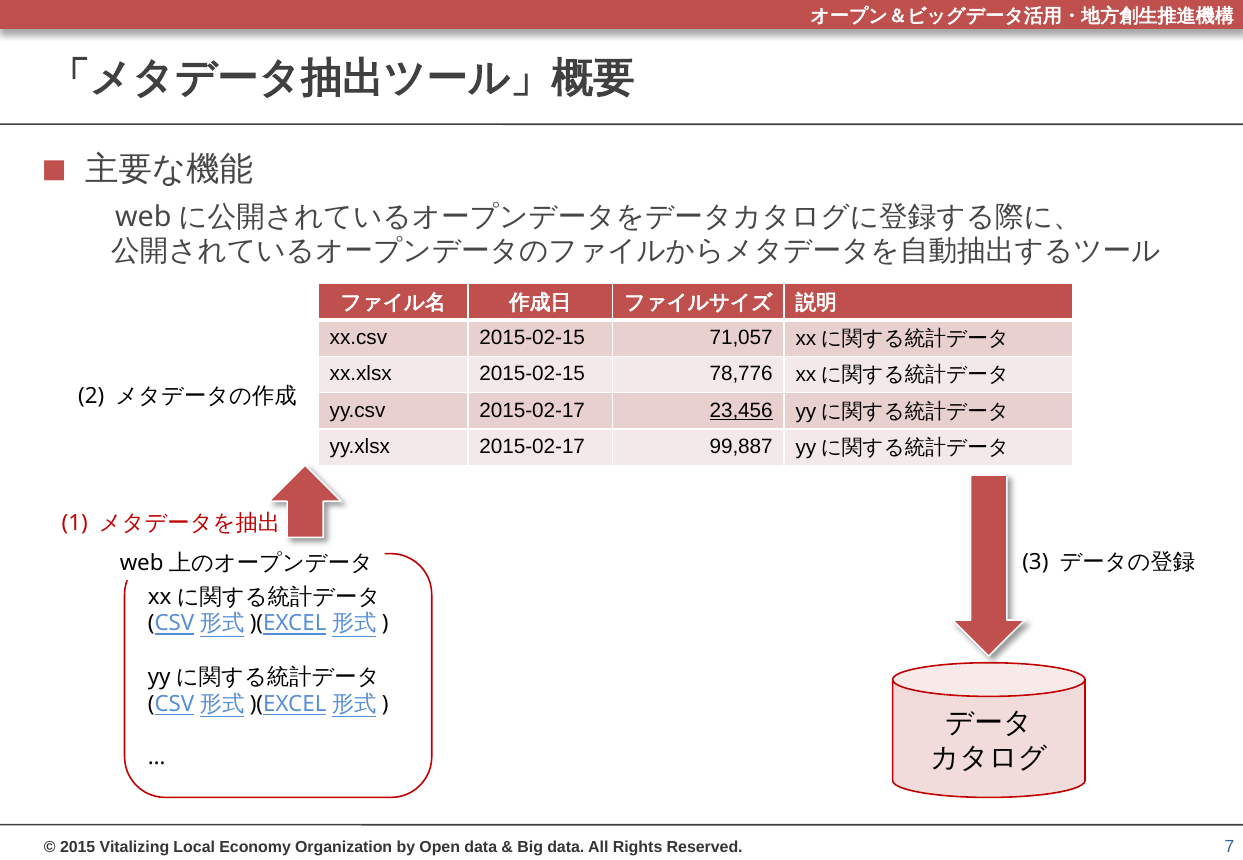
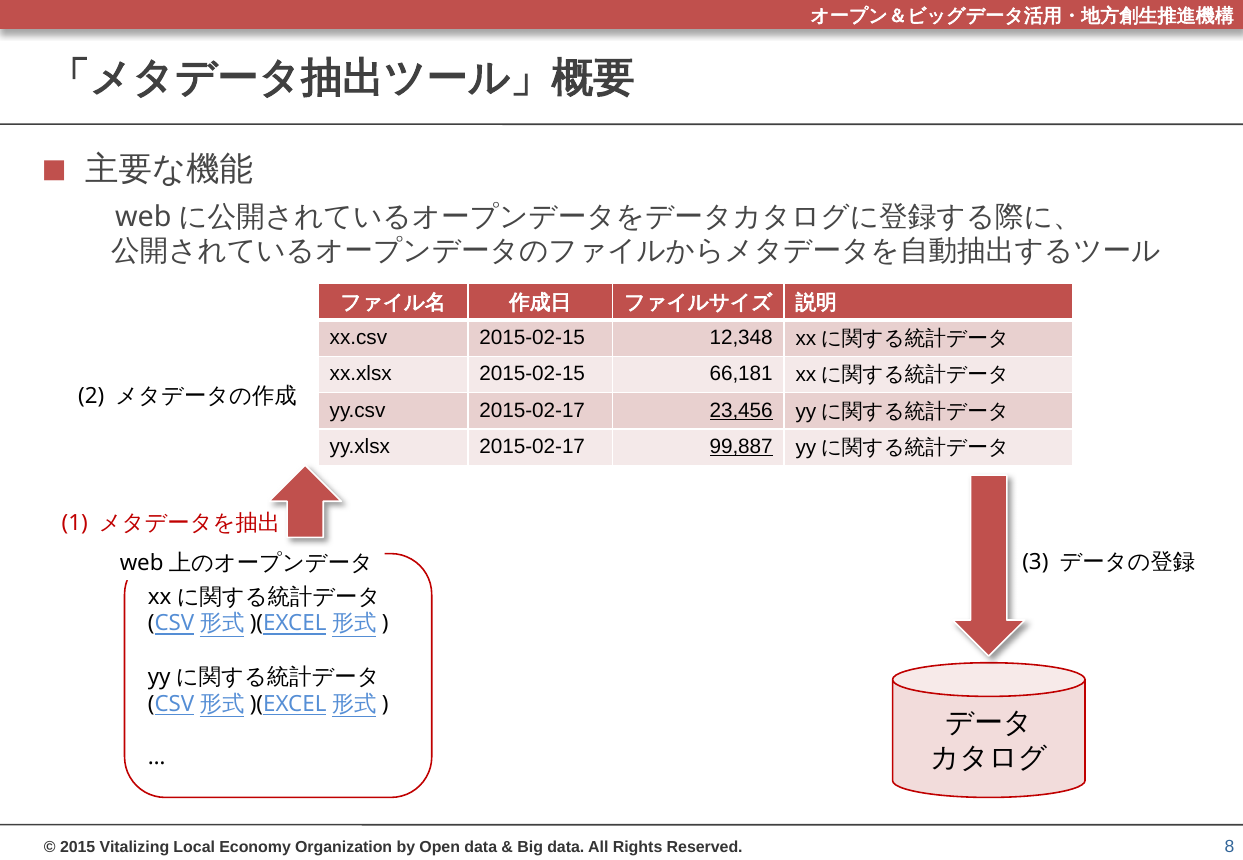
71,057: 71,057 -> 12,348
78,776: 78,776 -> 66,181
99,887 underline: none -> present
7: 7 -> 8
